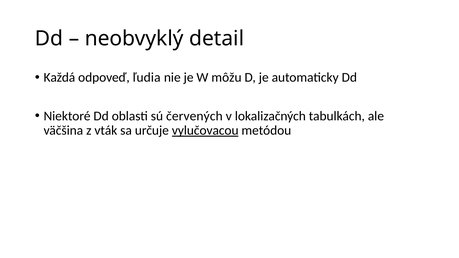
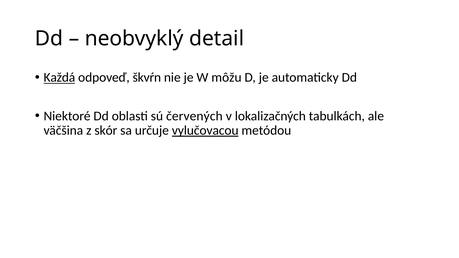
Každá underline: none -> present
ľudia: ľudia -> škvŕn
vták: vták -> skór
